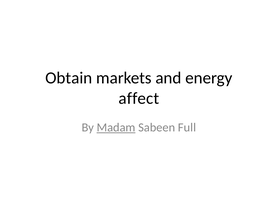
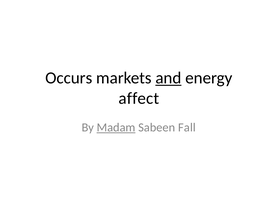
Obtain: Obtain -> Occurs
and underline: none -> present
Full: Full -> Fall
